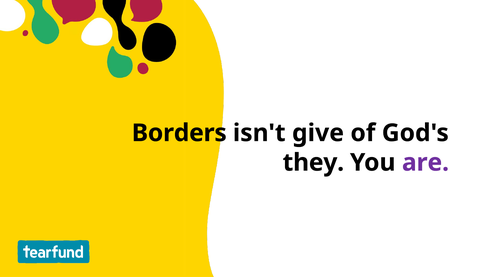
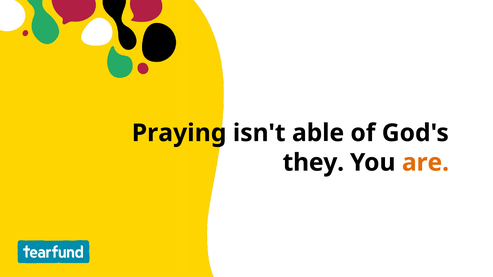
Borders: Borders -> Praying
give: give -> able
are colour: purple -> orange
